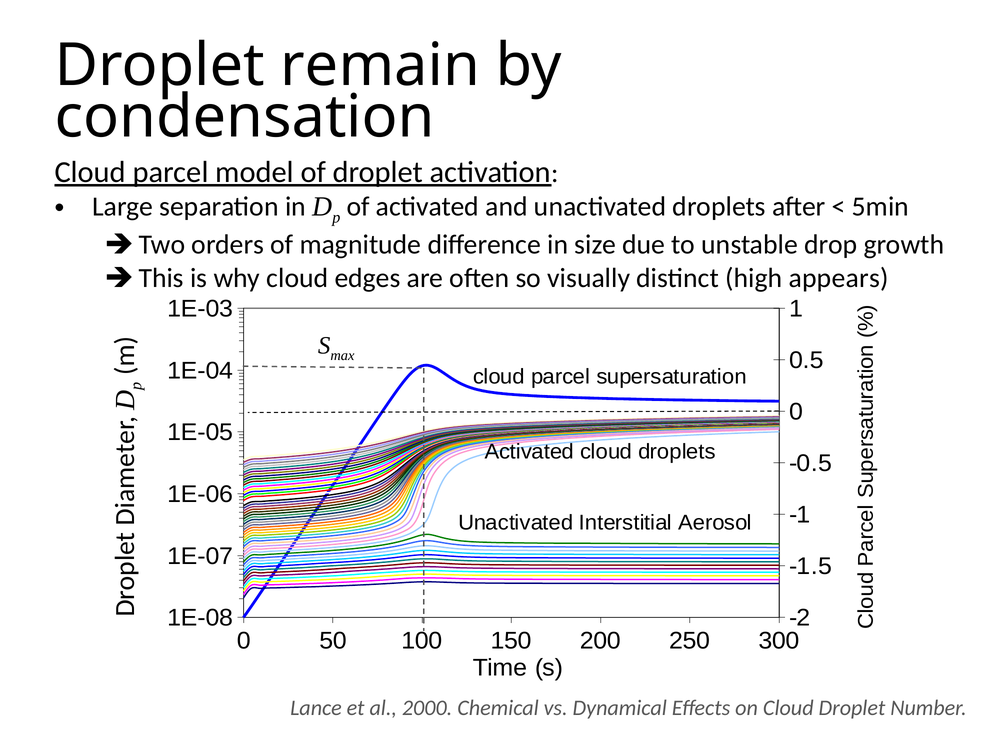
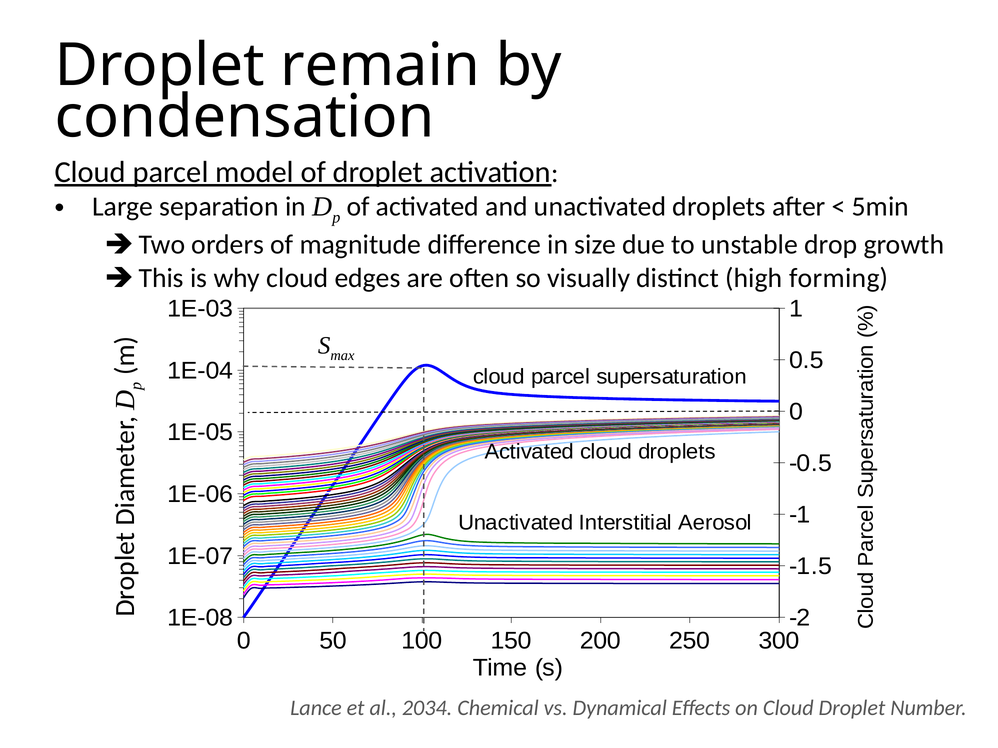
appears: appears -> forming
2000: 2000 -> 2034
